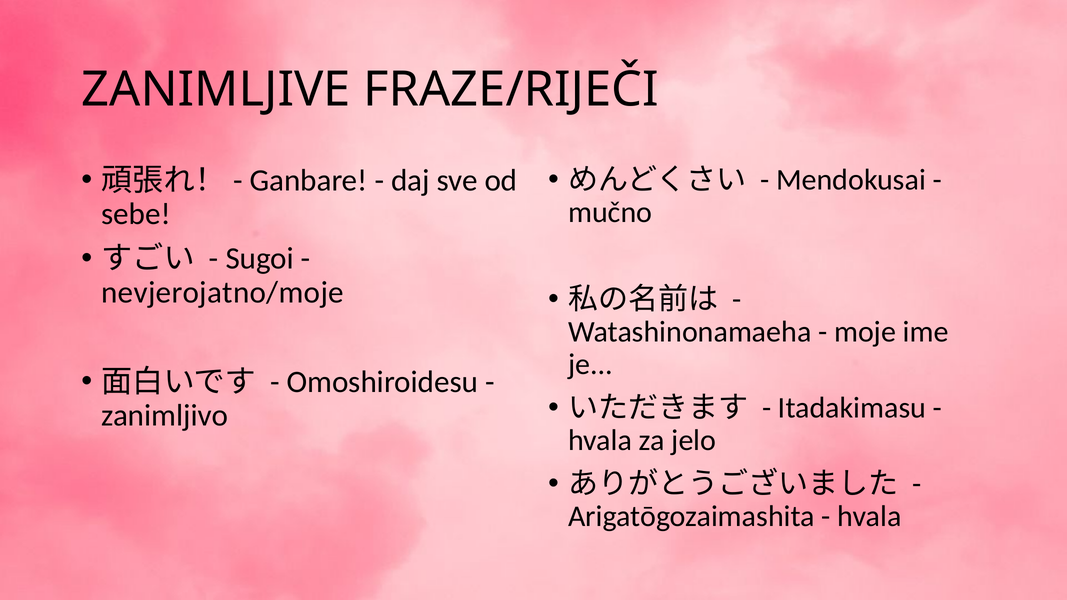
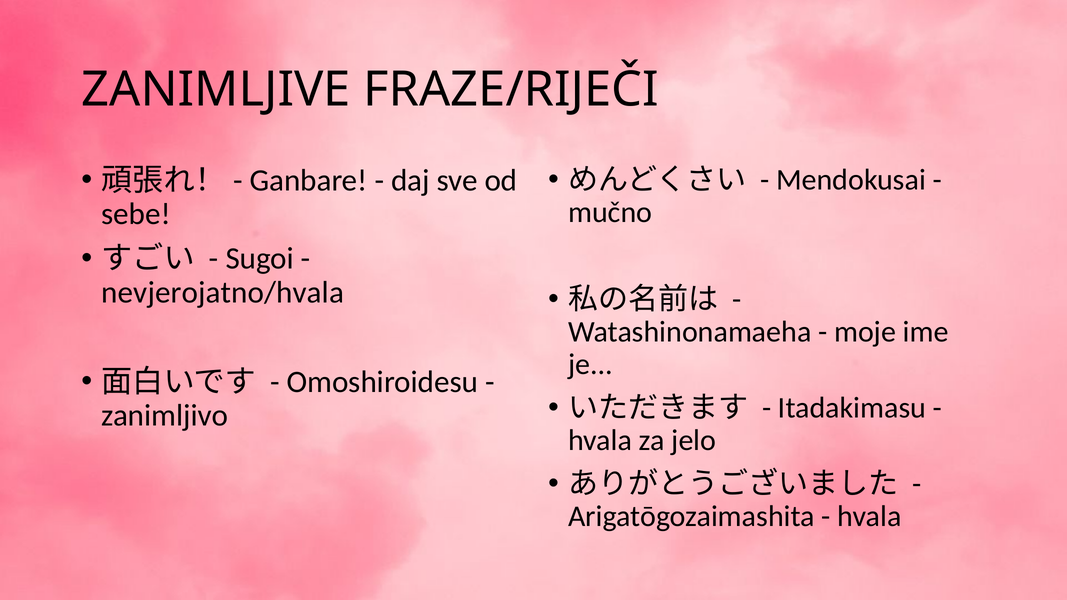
nevjerojatno/moje: nevjerojatno/moje -> nevjerojatno/hvala
